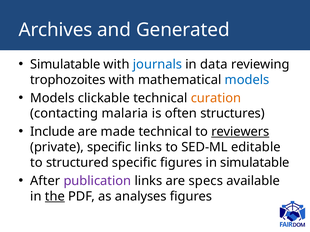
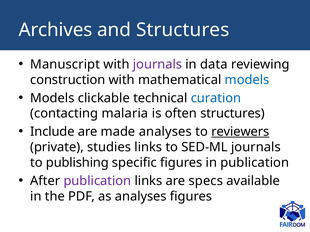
and Generated: Generated -> Structures
Simulatable at (65, 64): Simulatable -> Manuscript
journals at (157, 64) colour: blue -> purple
trophozoites: trophozoites -> construction
curation colour: orange -> blue
made technical: technical -> analyses
private specific: specific -> studies
SED-ML editable: editable -> journals
structured: structured -> publishing
in simulatable: simulatable -> publication
the underline: present -> none
